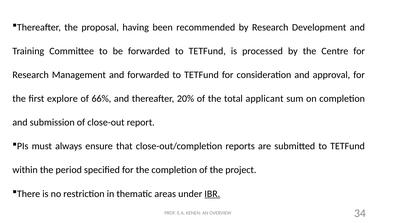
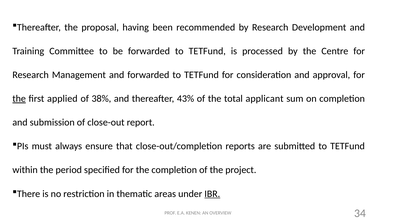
the at (19, 99) underline: none -> present
explore: explore -> applied
66%: 66% -> 38%
20%: 20% -> 43%
